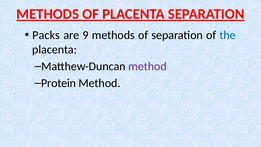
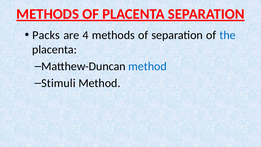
9: 9 -> 4
method at (148, 66) colour: purple -> blue
Protein: Protein -> Stimuli
